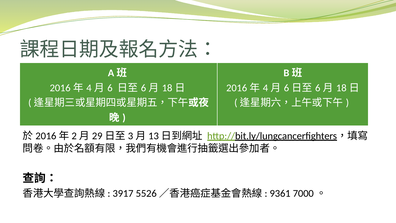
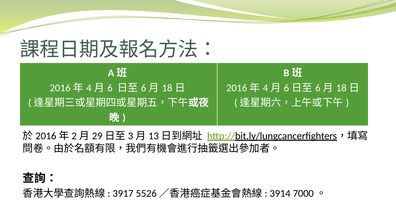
9361: 9361 -> 3914
